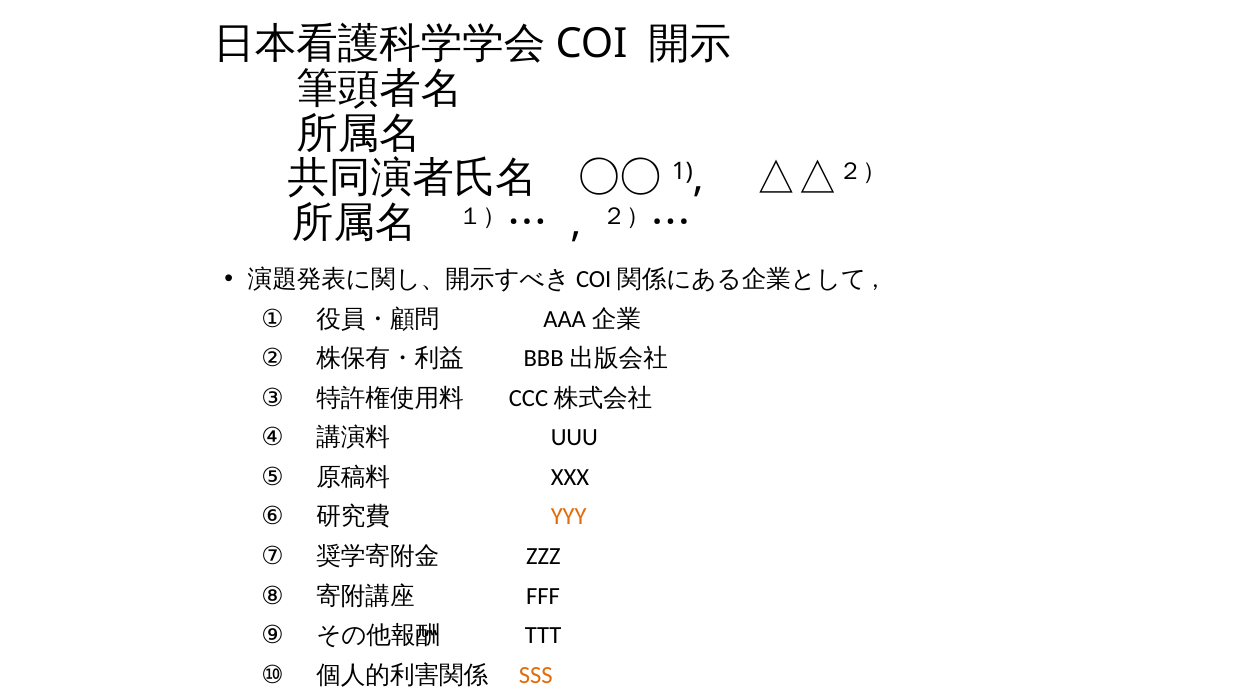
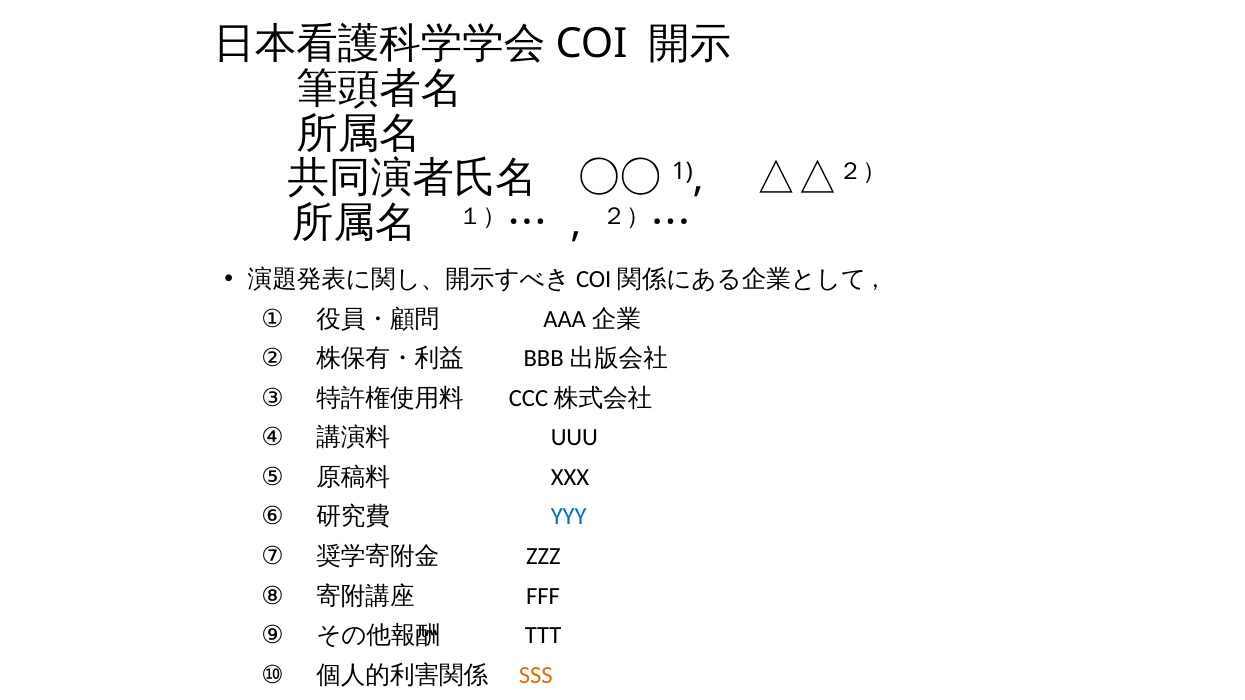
YYY colour: orange -> blue
